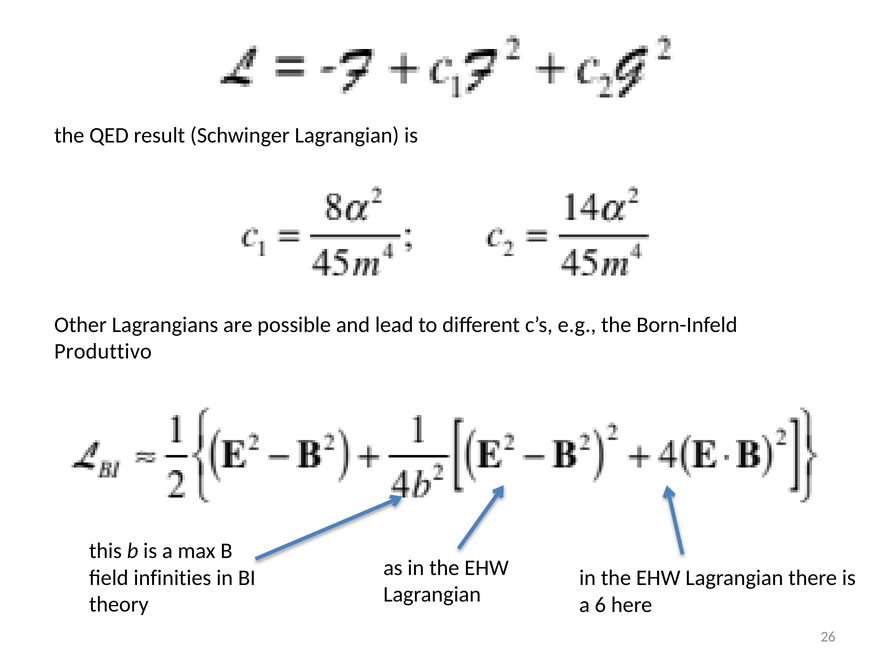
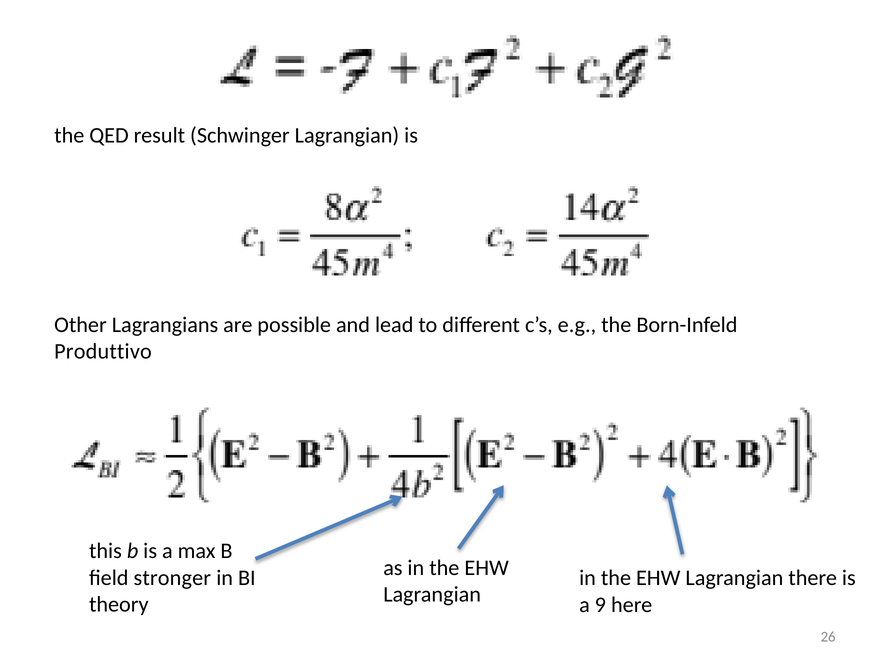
infinities: infinities -> stronger
6: 6 -> 9
